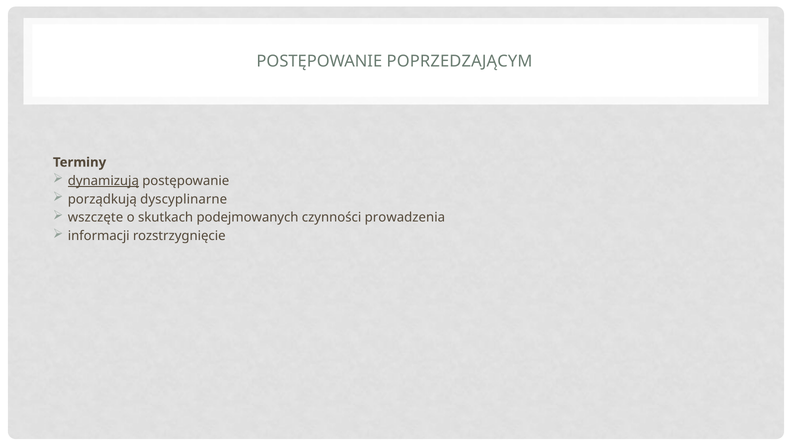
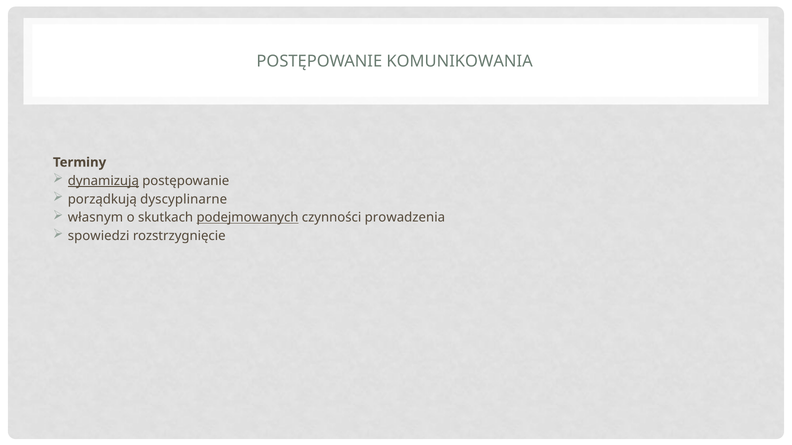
POPRZEDZAJĄCYM: POPRZEDZAJĄCYM -> KOMUNIKOWANIA
wszczęte: wszczęte -> własnym
podejmowanych underline: none -> present
informacji: informacji -> spowiedzi
